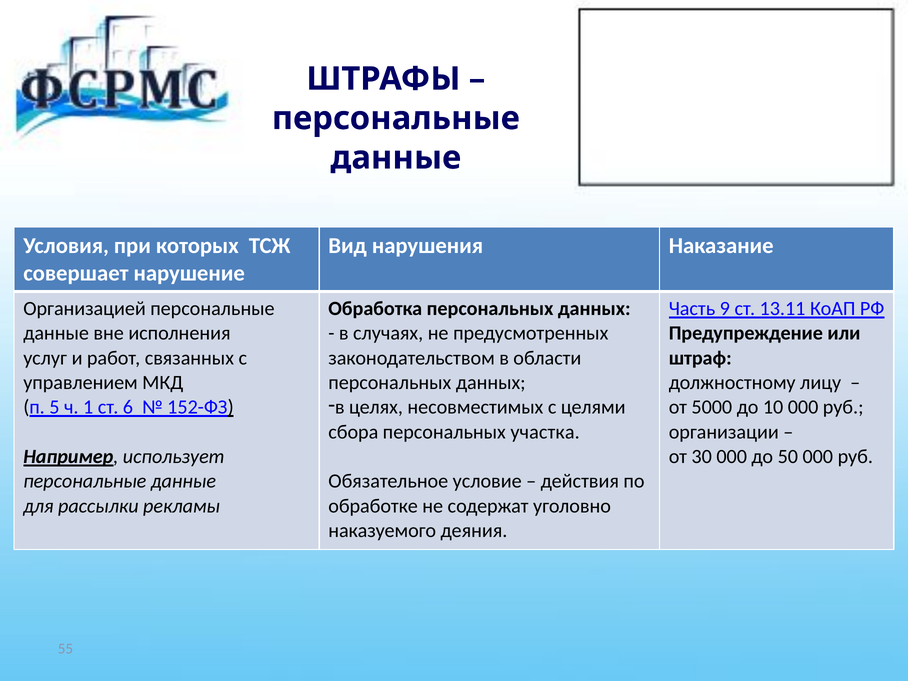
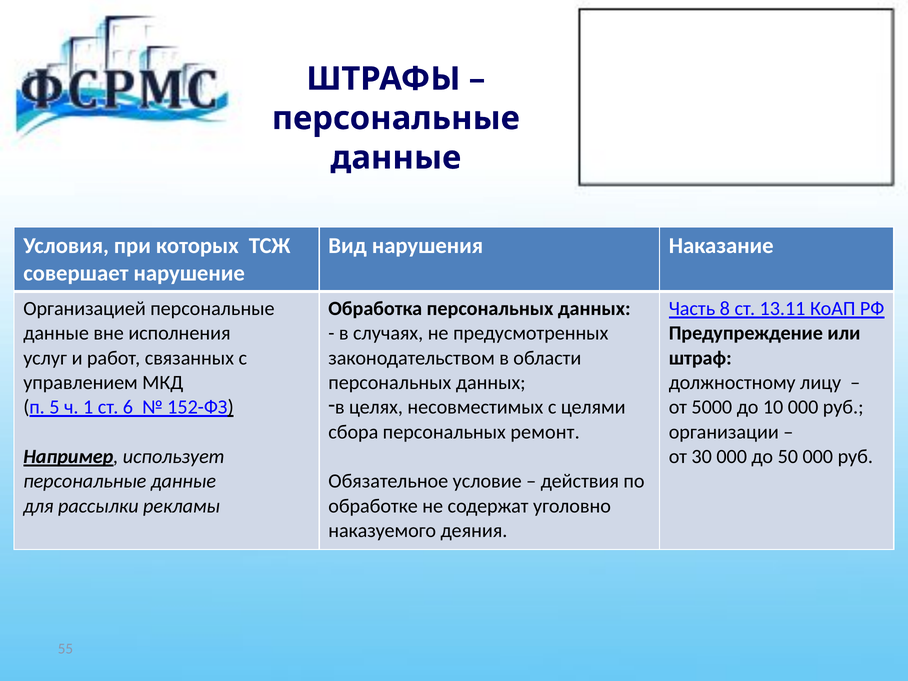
9: 9 -> 8
участка: участка -> ремонт
